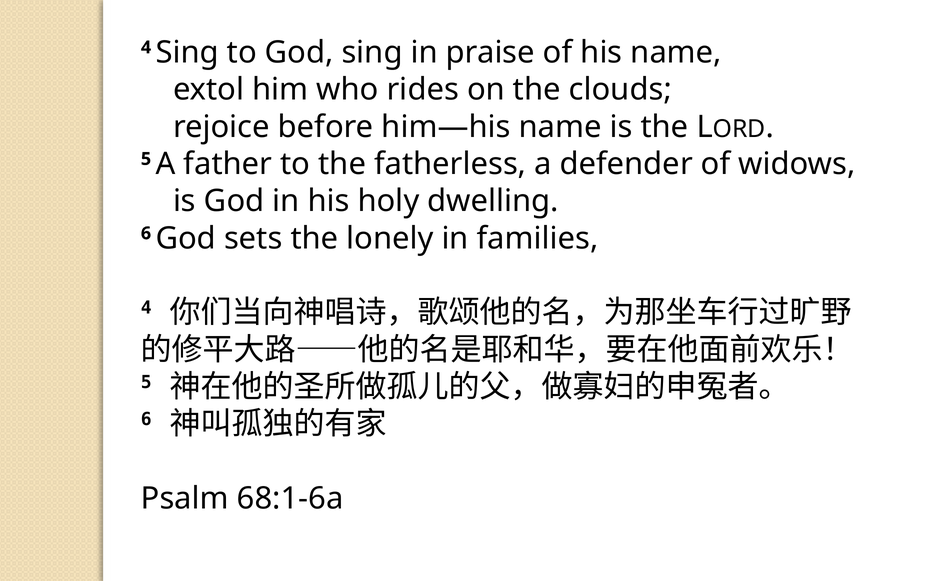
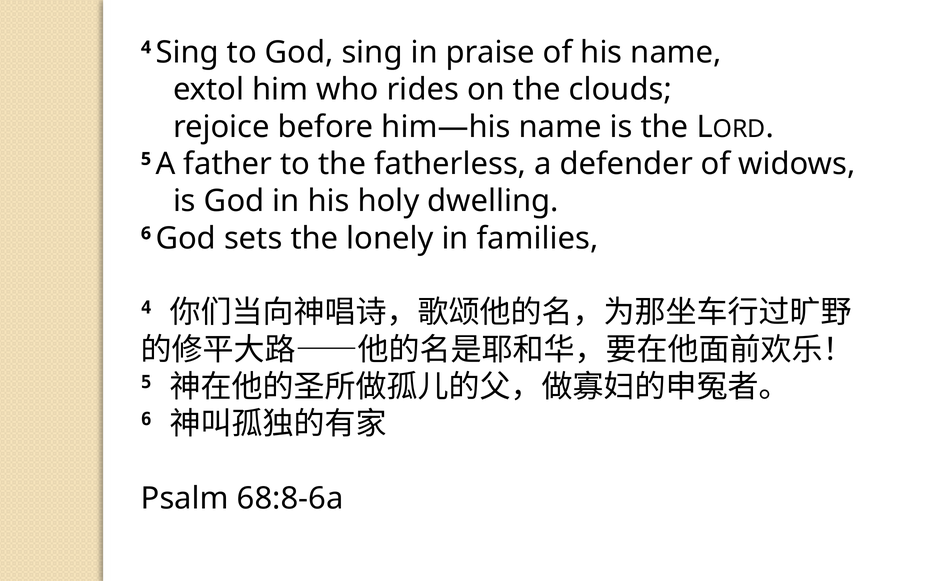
68:1-6a: 68:1-6a -> 68:8-6a
